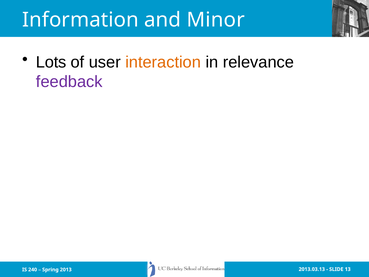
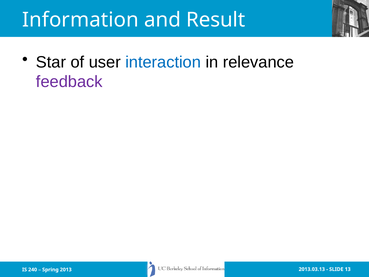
Minor: Minor -> Result
Lots: Lots -> Star
interaction colour: orange -> blue
